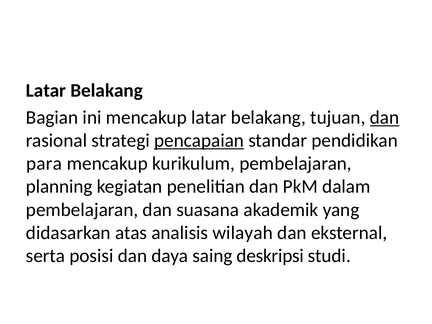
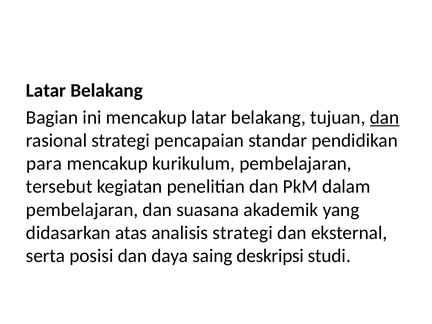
pencapaian underline: present -> none
planning: planning -> tersebut
analisis wilayah: wilayah -> strategi
